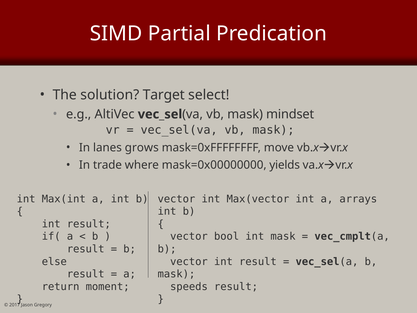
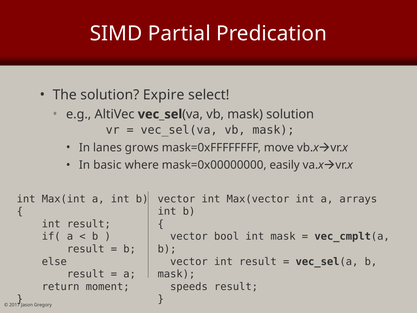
Target: Target -> Expire
mask mindset: mindset -> solution
trade: trade -> basic
yields: yields -> easily
